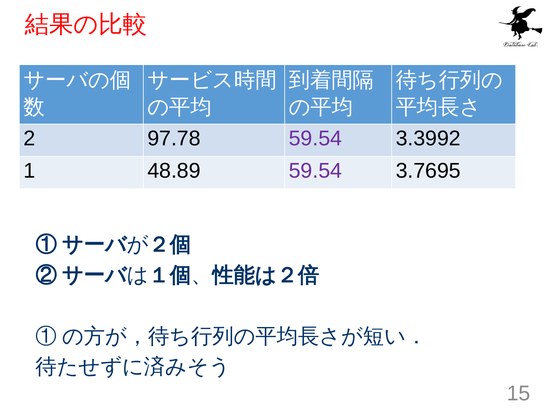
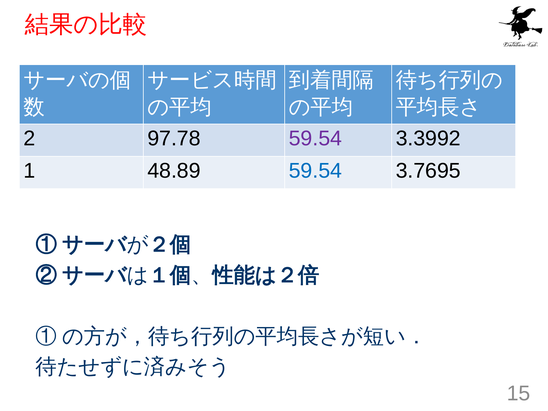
59.54 at (315, 171) colour: purple -> blue
